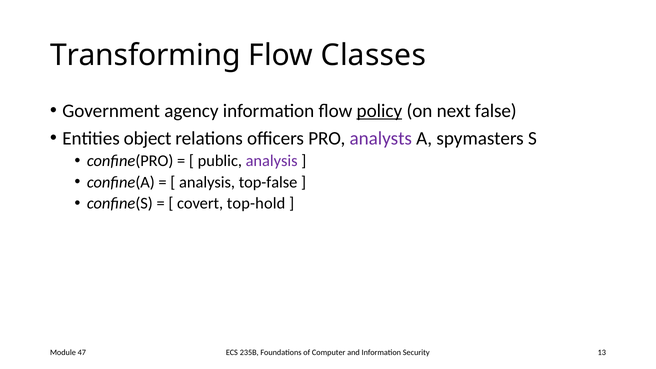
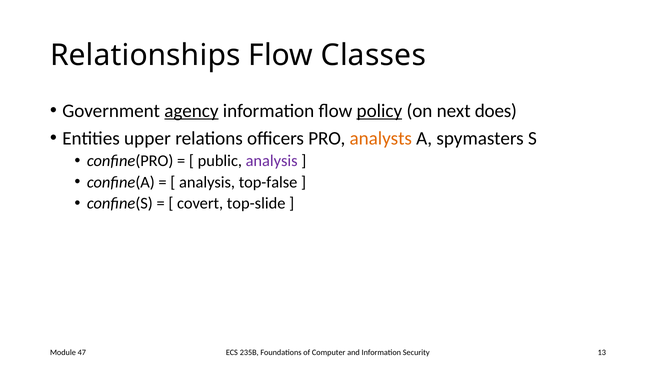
Transforming: Transforming -> Relationships
agency underline: none -> present
false: false -> does
object: object -> upper
analysts colour: purple -> orange
top-hold: top-hold -> top-slide
